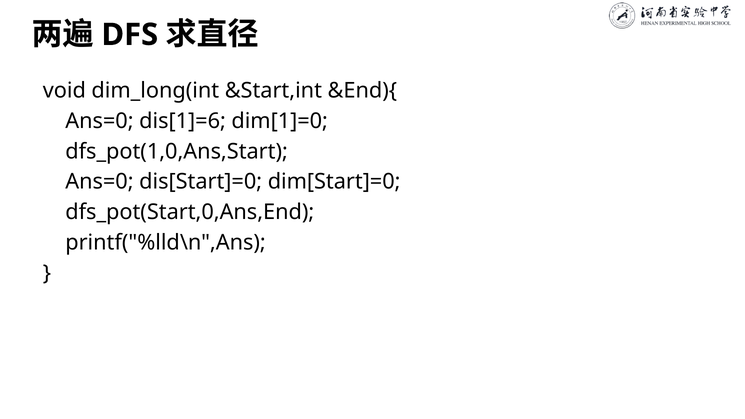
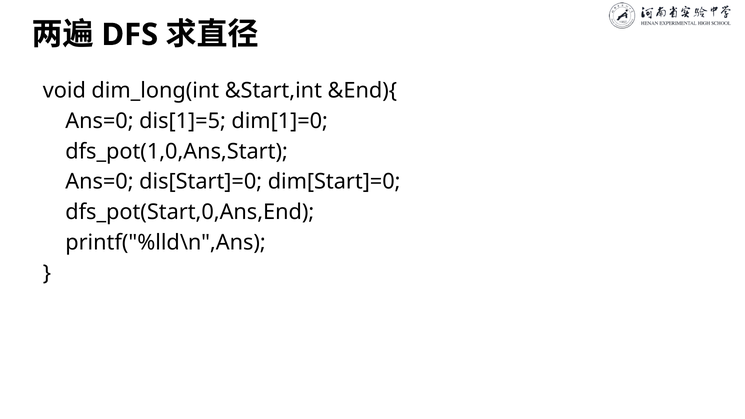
dis[1]=6: dis[1]=6 -> dis[1]=5
